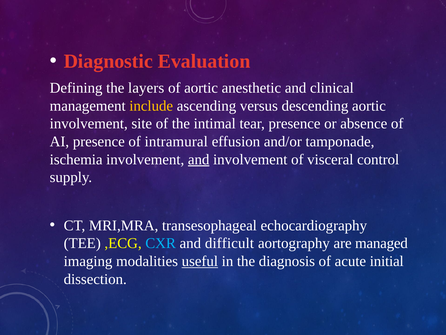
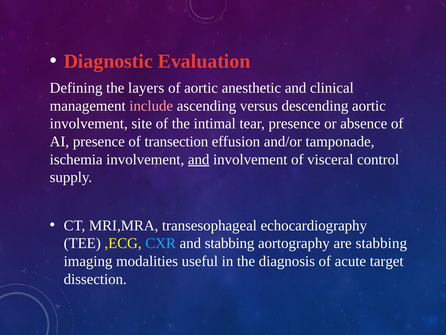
include colour: yellow -> pink
intramural: intramural -> transection
and difficult: difficult -> stabbing
are managed: managed -> stabbing
useful underline: present -> none
initial: initial -> target
